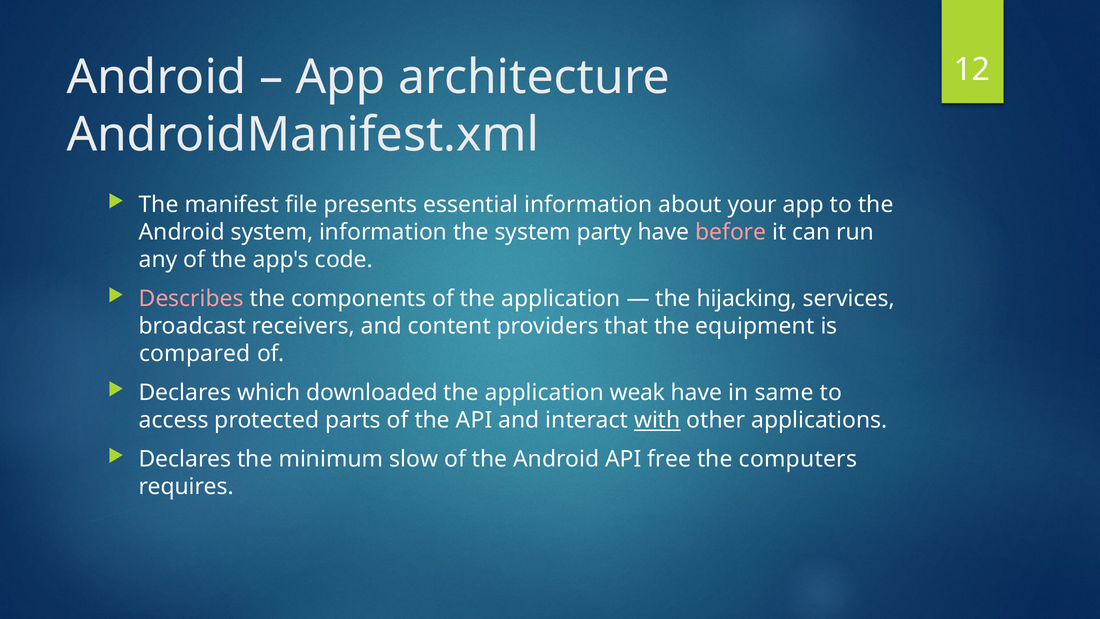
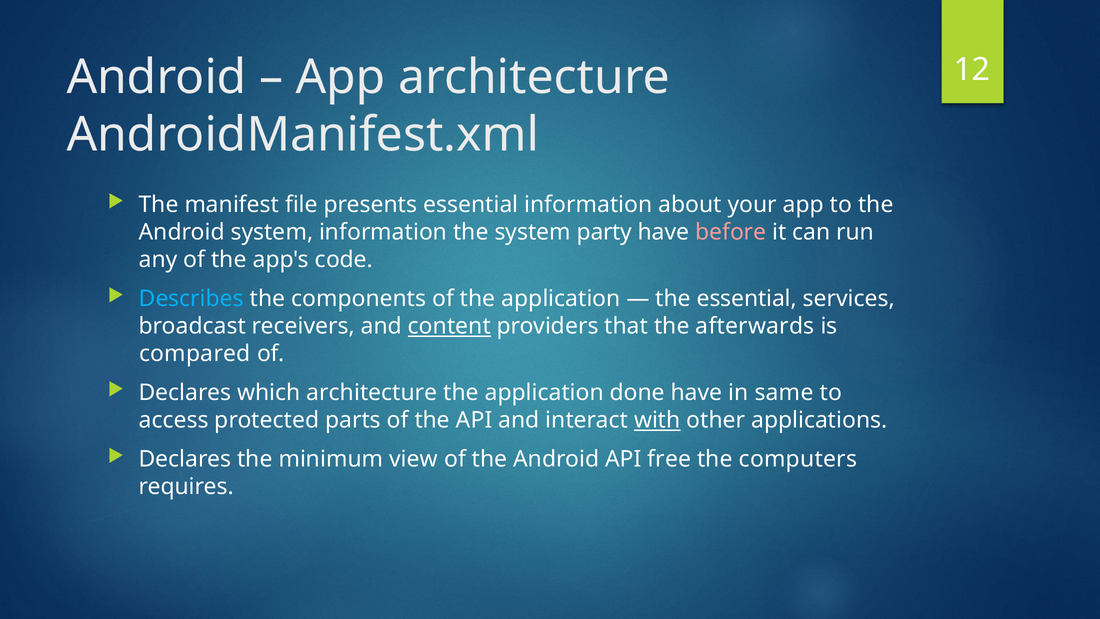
Describes colour: pink -> light blue
the hijacking: hijacking -> essential
content underline: none -> present
equipment: equipment -> afterwards
which downloaded: downloaded -> architecture
weak: weak -> done
slow: slow -> view
